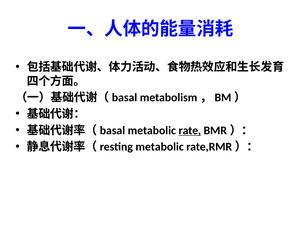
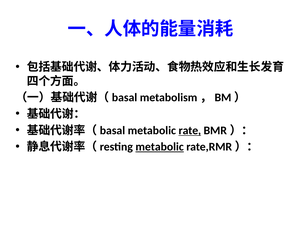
metabolic at (160, 147) underline: none -> present
